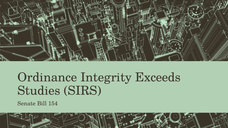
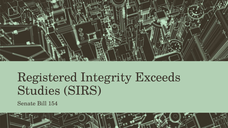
Ordinance: Ordinance -> Registered
